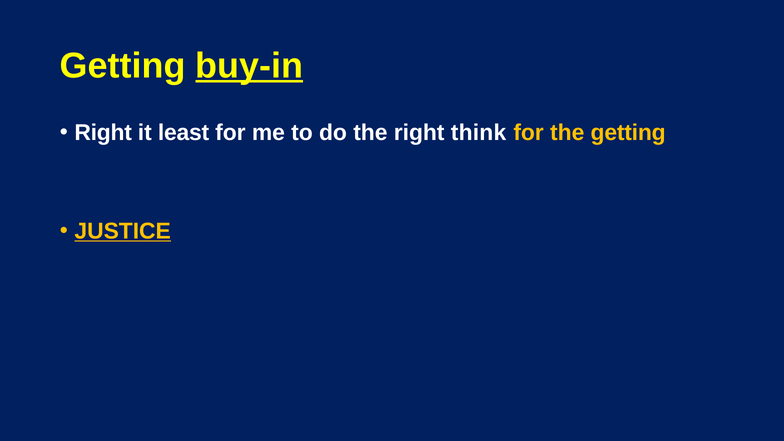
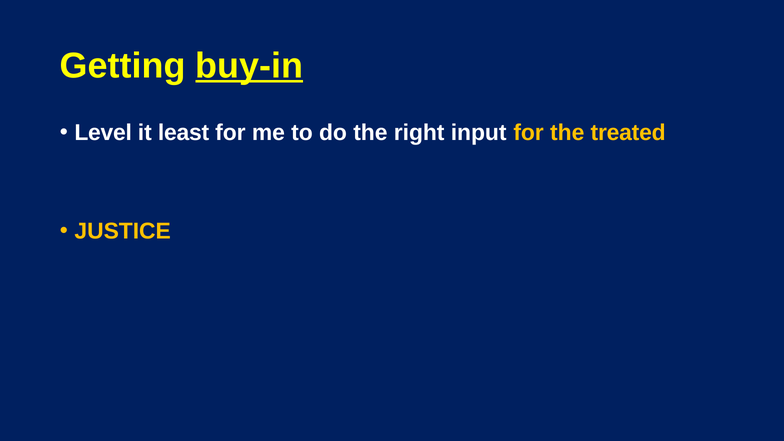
Right at (103, 133): Right -> Level
think: think -> input
the getting: getting -> treated
JUSTICE underline: present -> none
